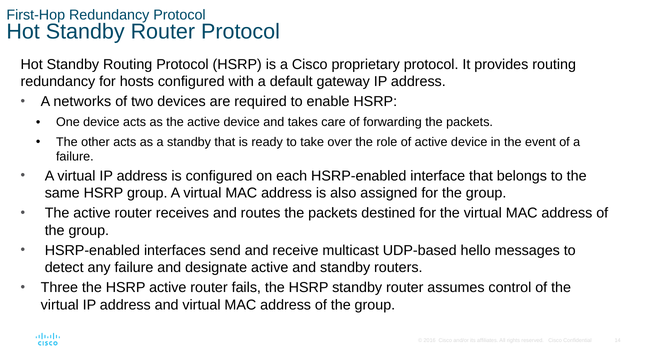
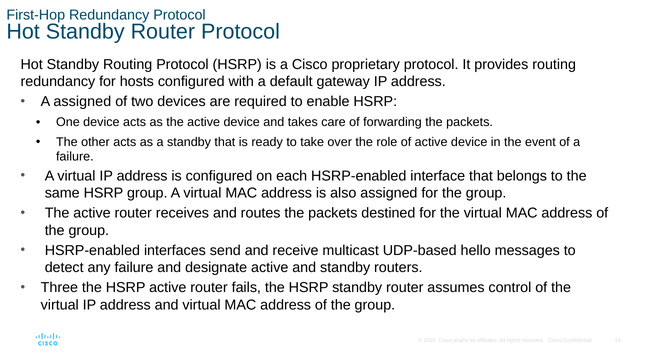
A networks: networks -> assigned
